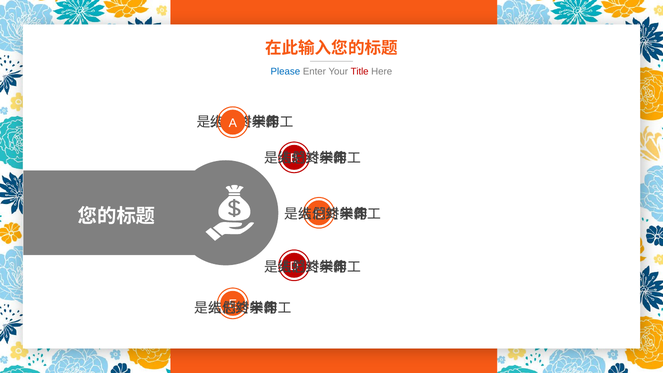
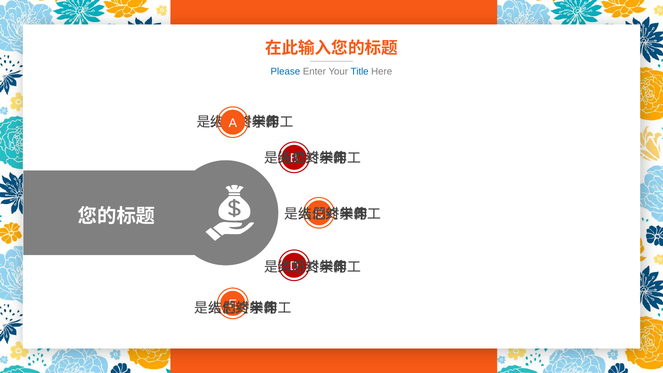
Title colour: red -> blue
